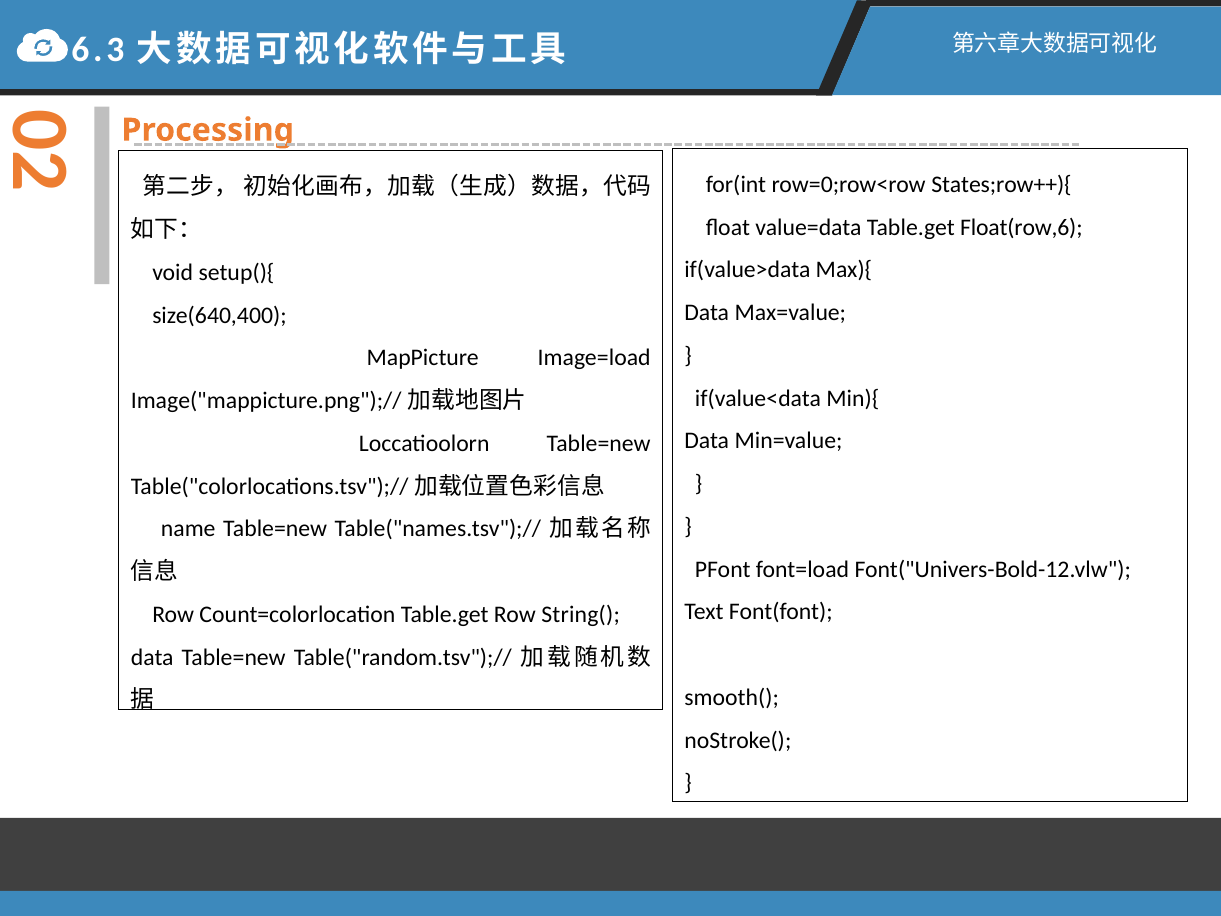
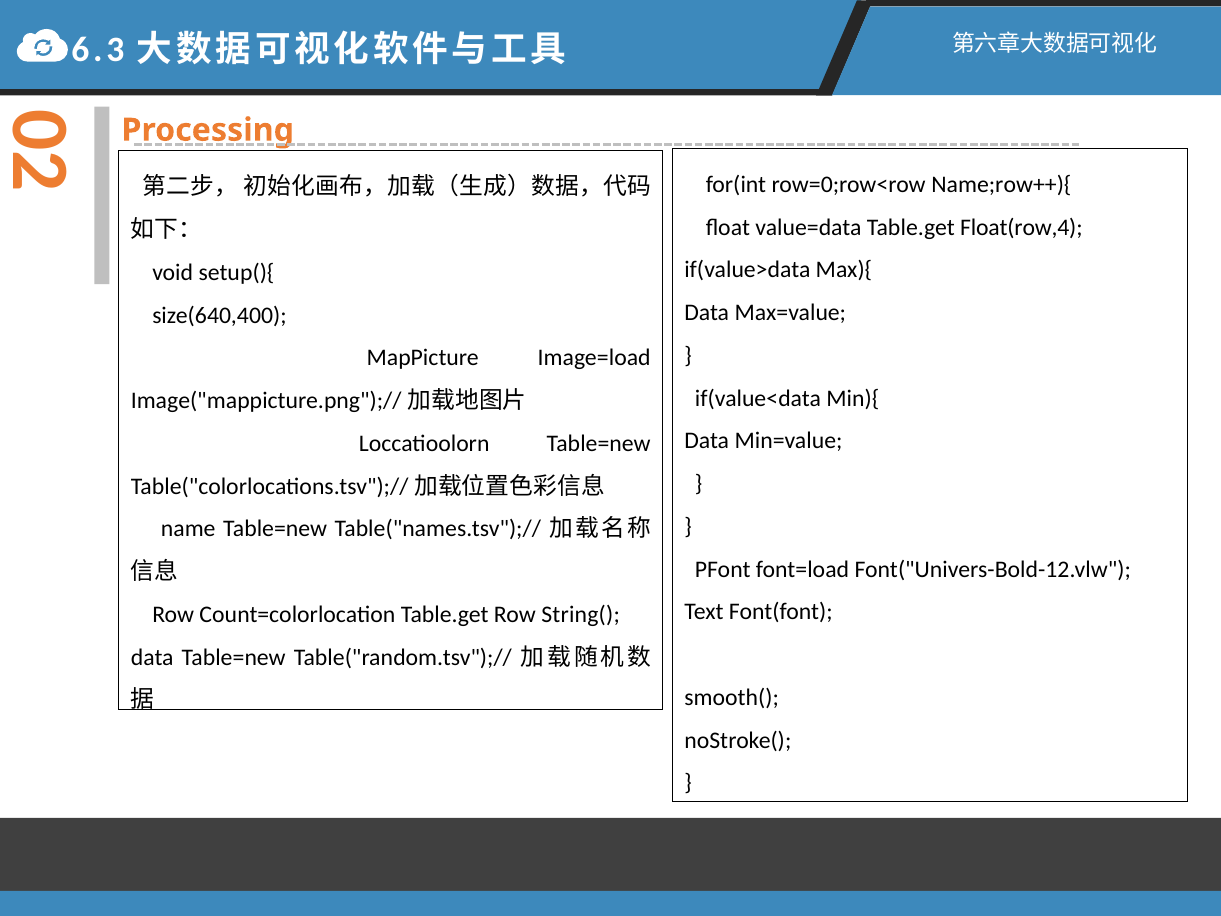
States;row++){: States;row++){ -> Name;row++){
Float(row,6: Float(row,6 -> Float(row,4
